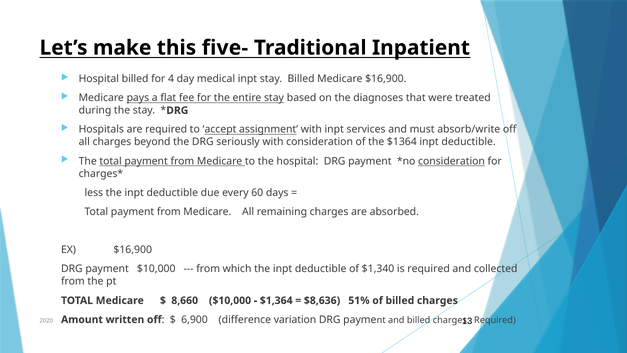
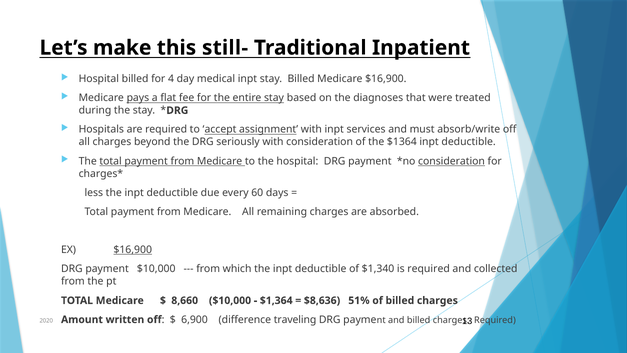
five-: five- -> still-
$16,900 at (133, 250) underline: none -> present
variation: variation -> traveling
